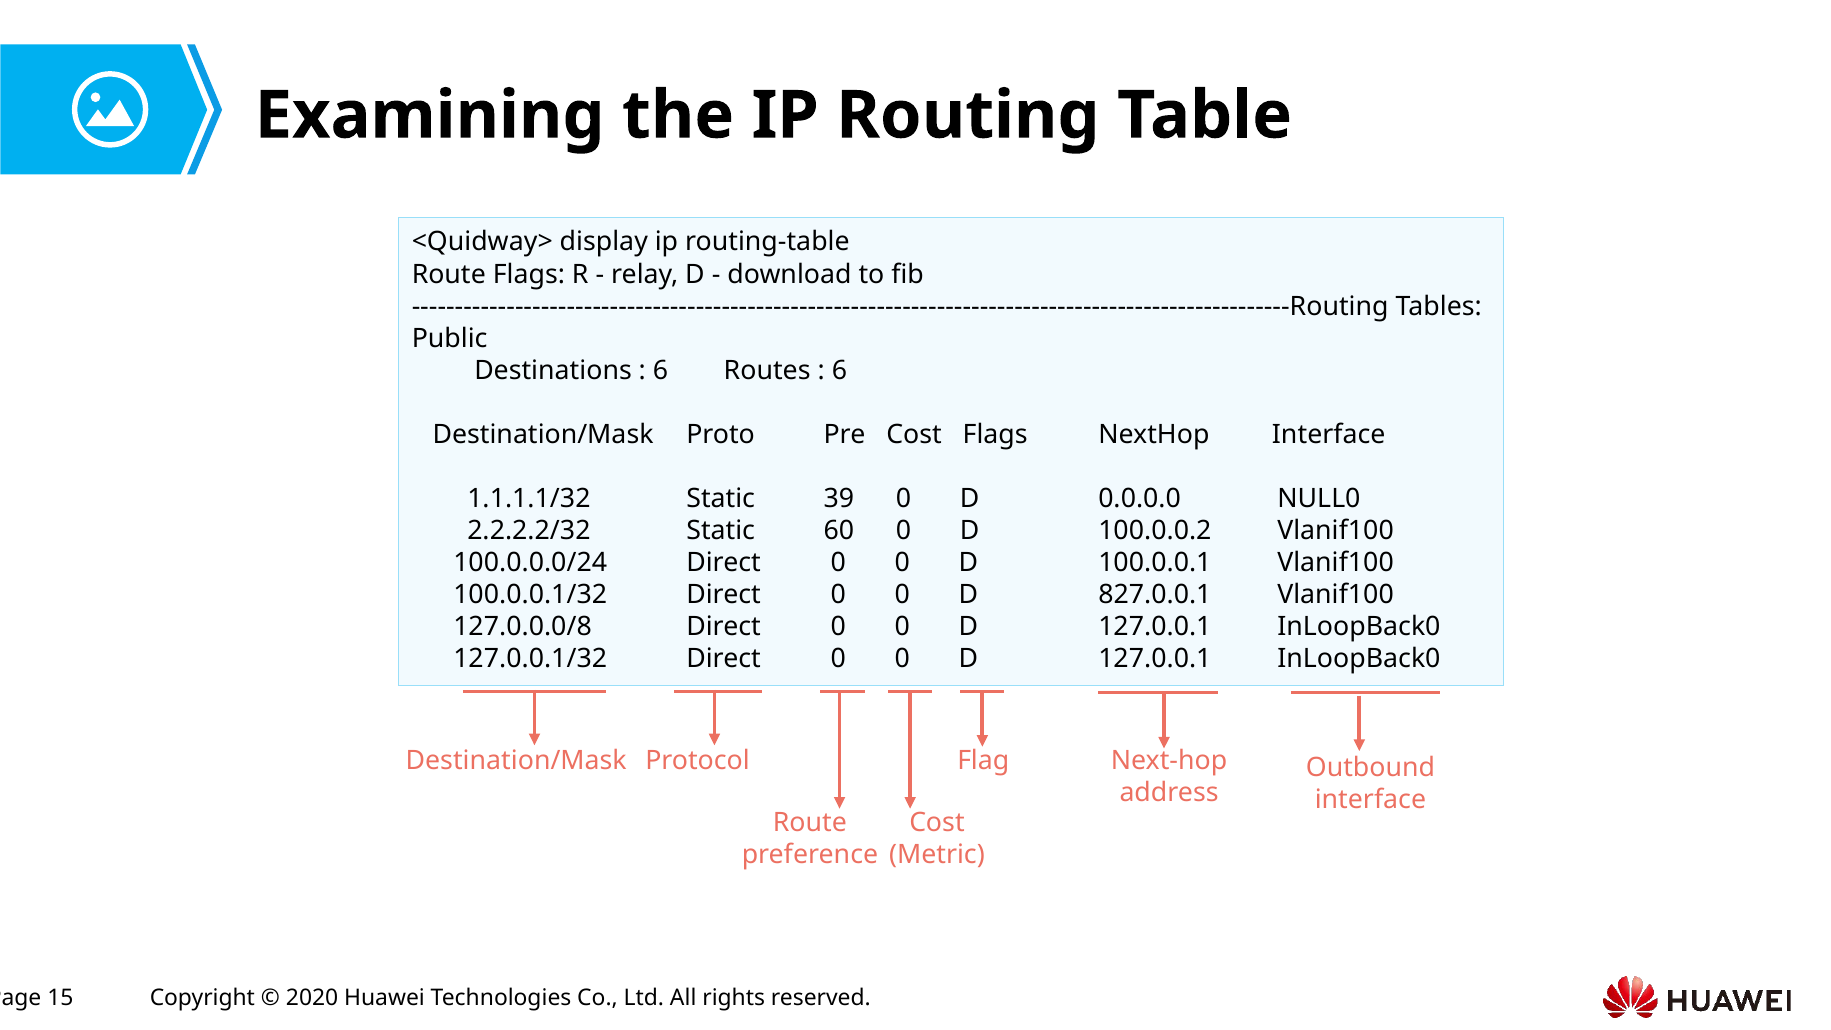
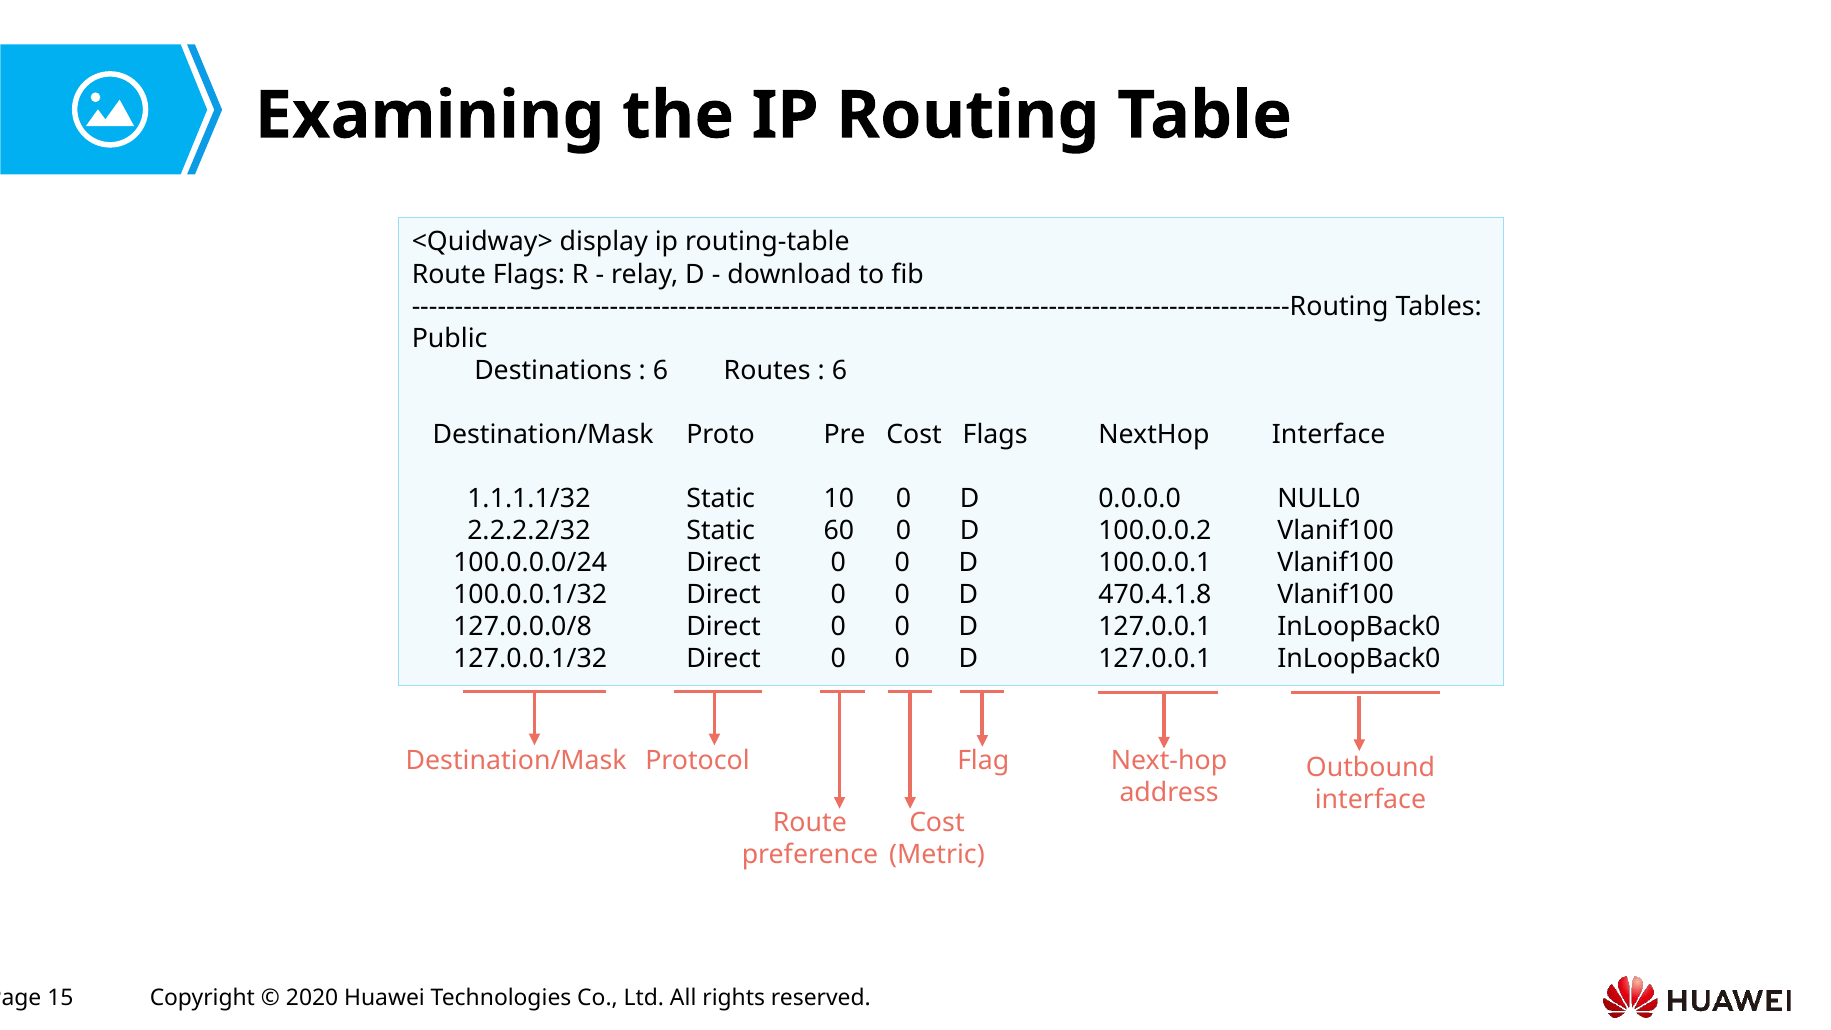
39: 39 -> 10
827.0.0.1: 827.0.0.1 -> 470.4.1.8
